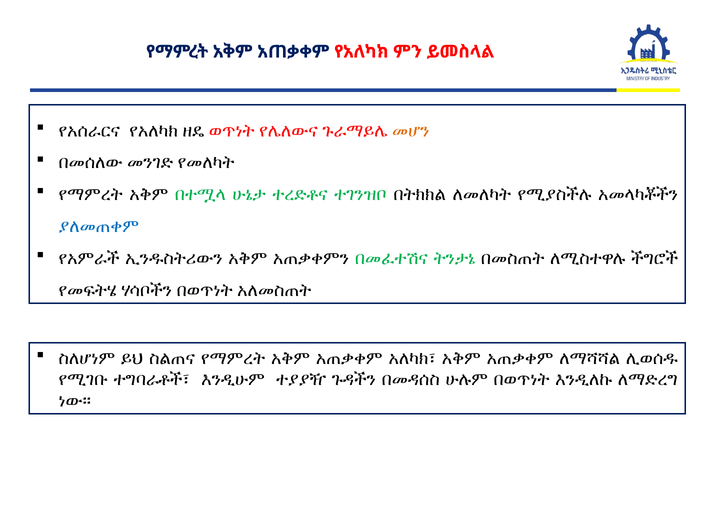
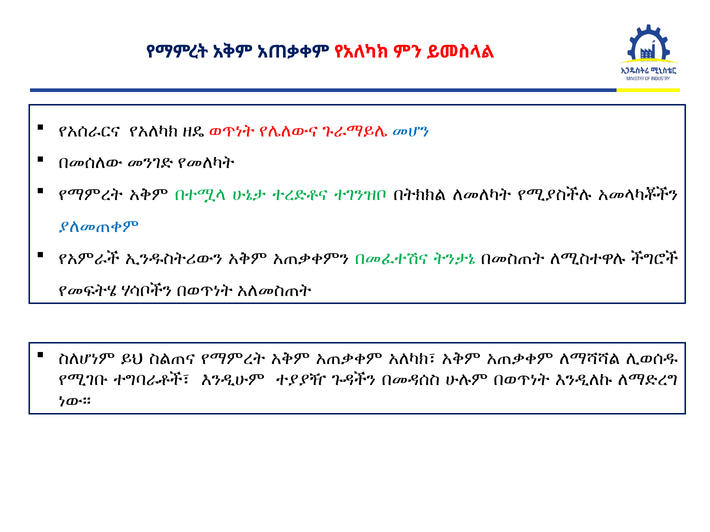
መሆን colour: orange -> blue
